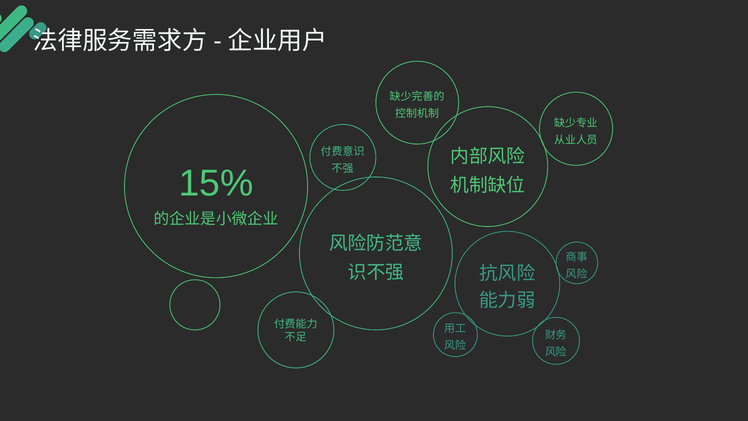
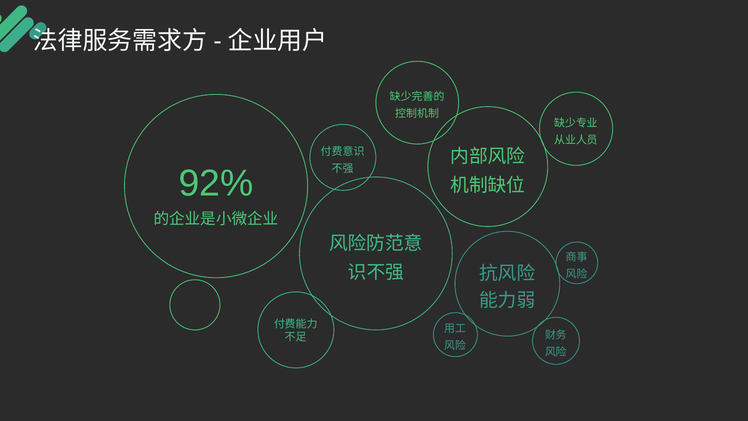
15%: 15% -> 92%
